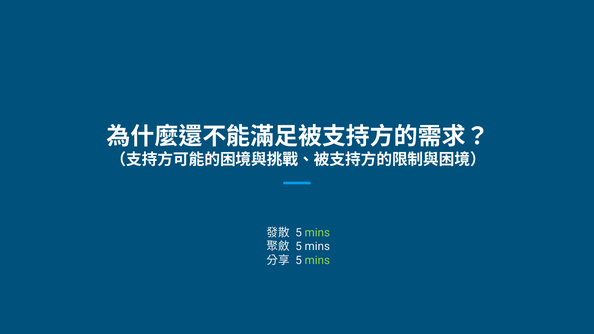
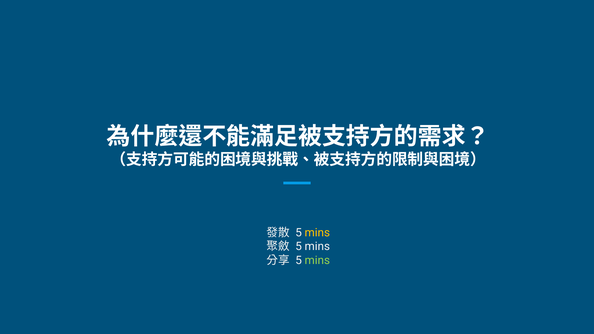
mins at (317, 233) colour: light green -> yellow
